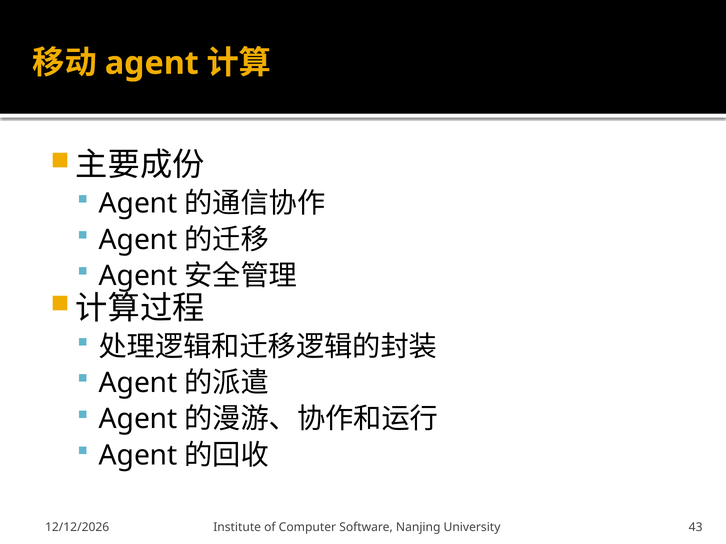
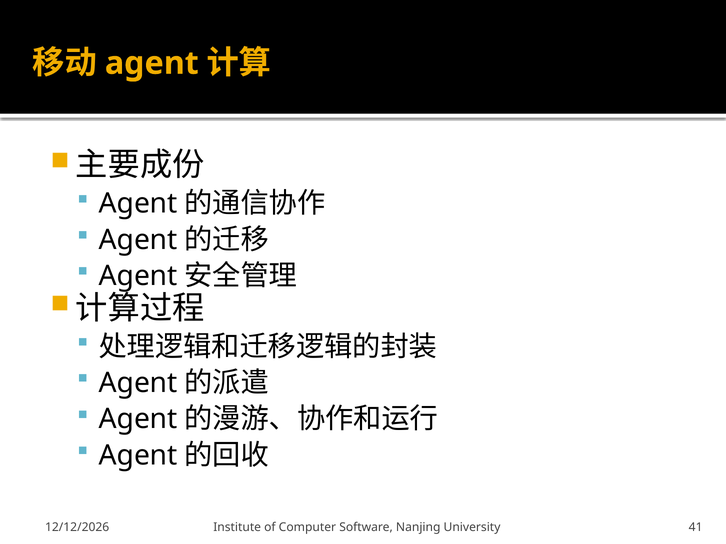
43: 43 -> 41
